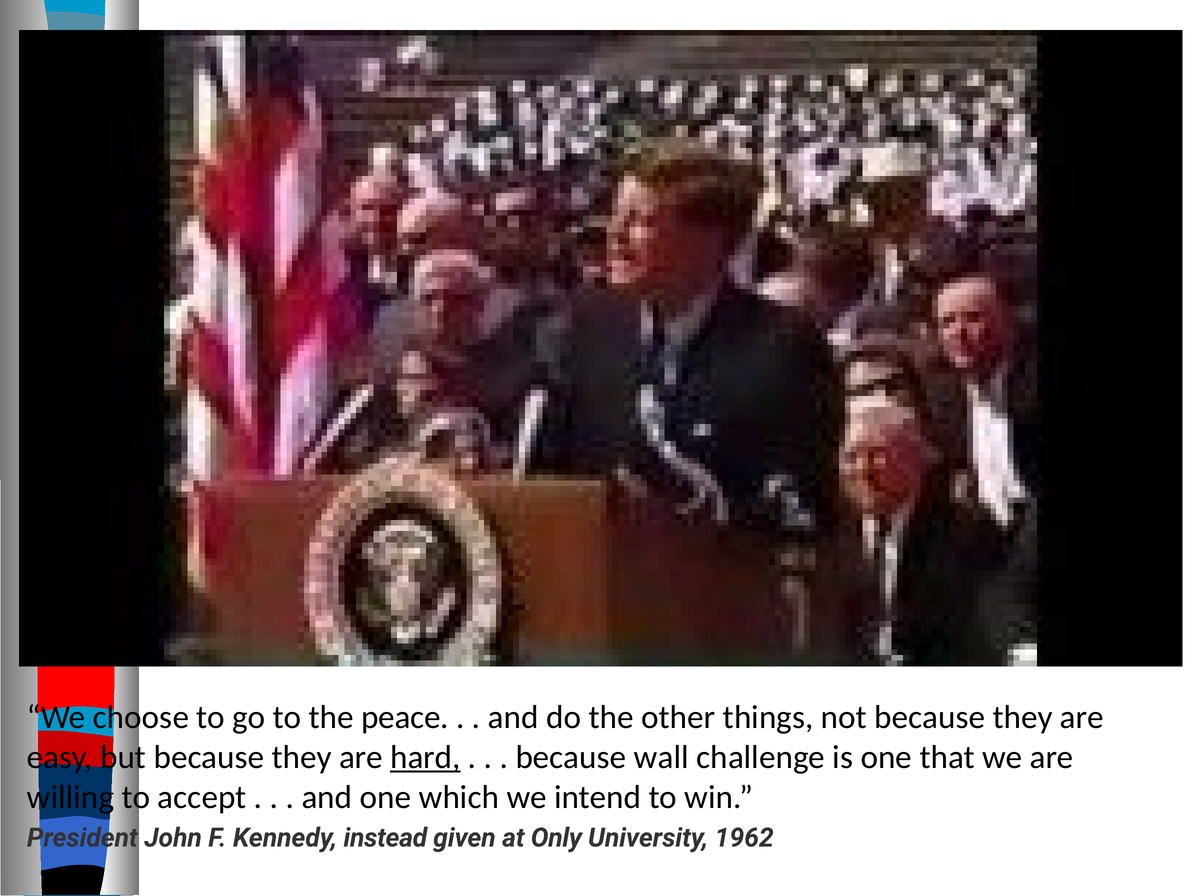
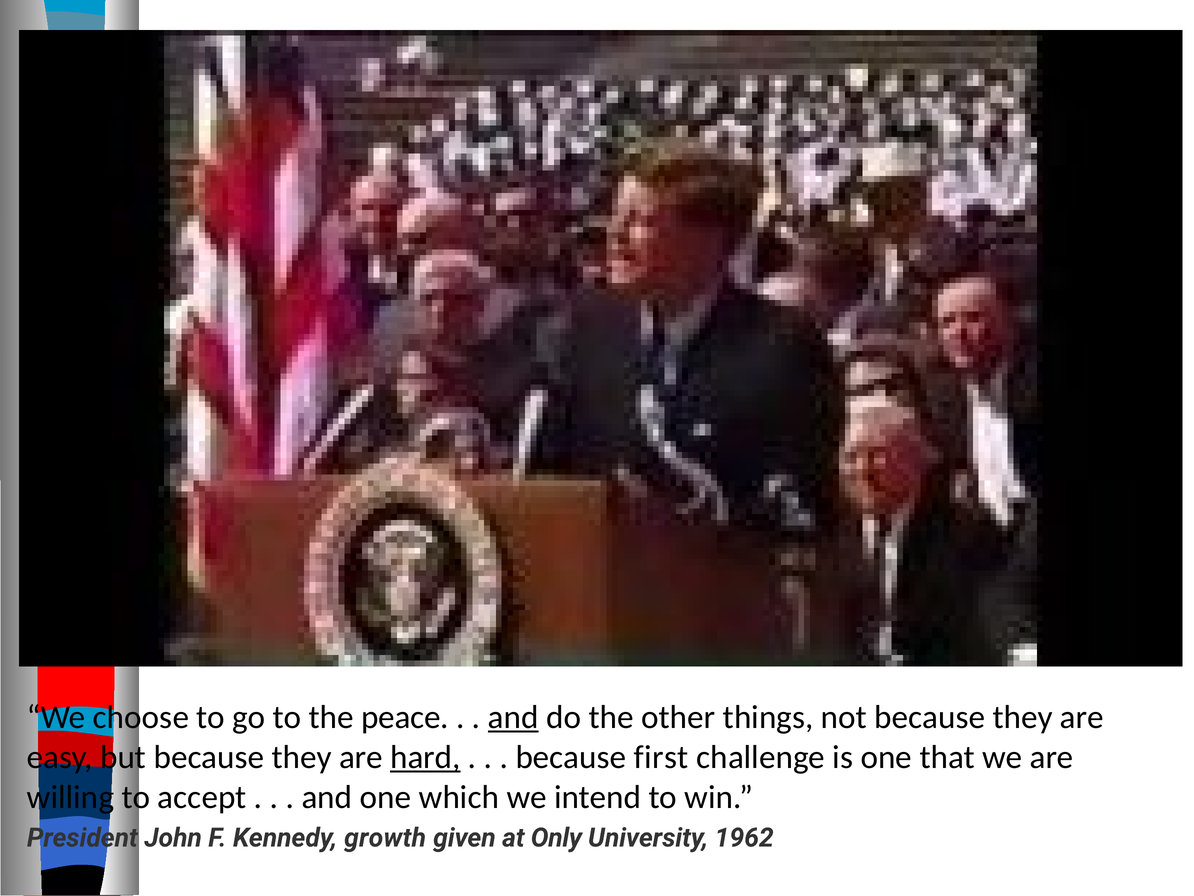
and at (513, 717) underline: none -> present
wall: wall -> first
instead: instead -> growth
